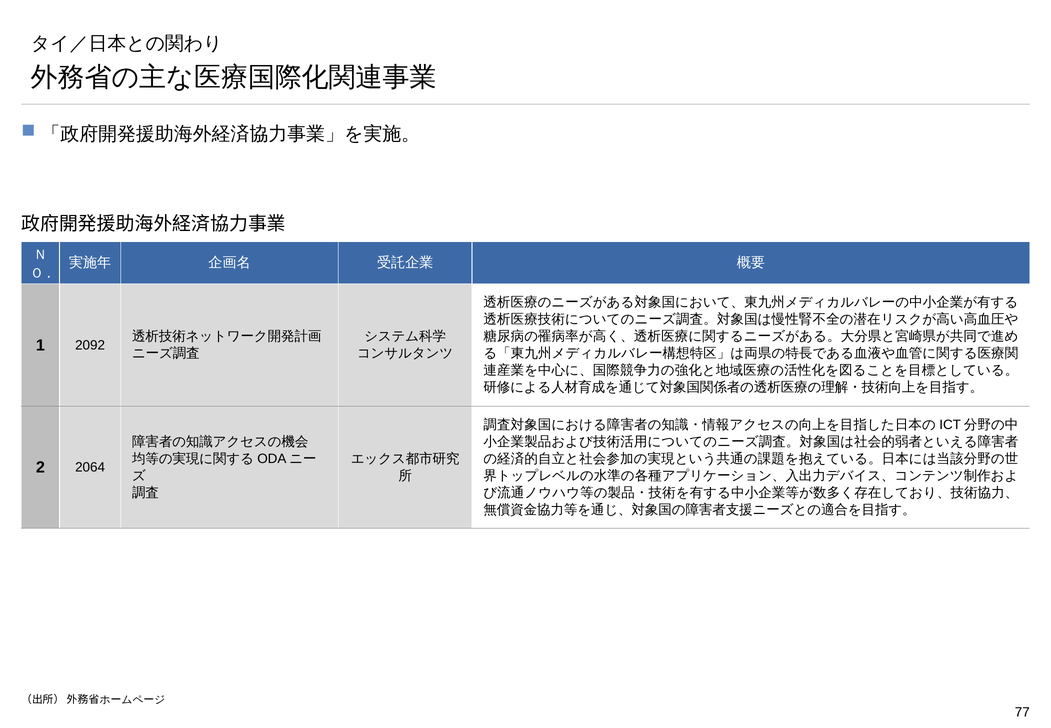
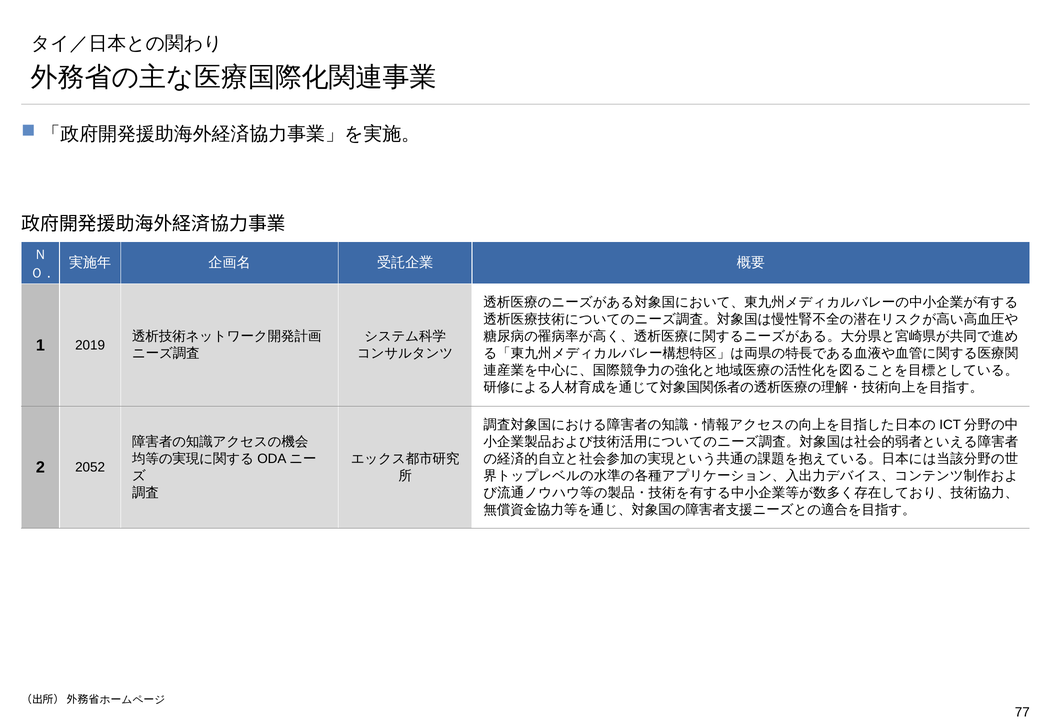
2092: 2092 -> 2019
2064: 2064 -> 2052
